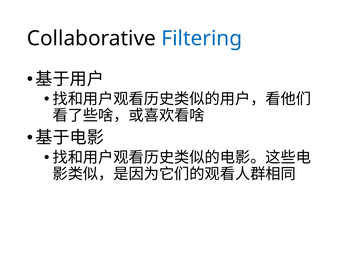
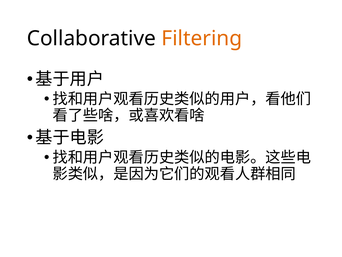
Filtering colour: blue -> orange
